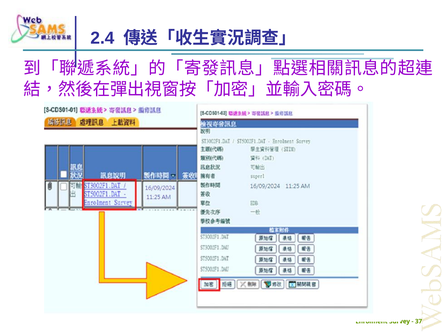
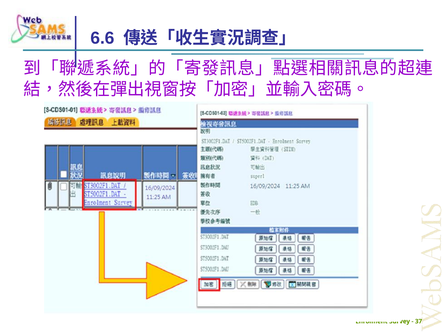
2.4: 2.4 -> 6.6
